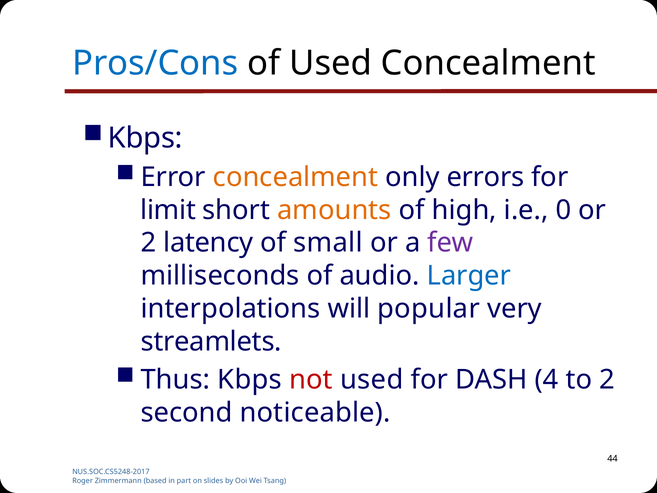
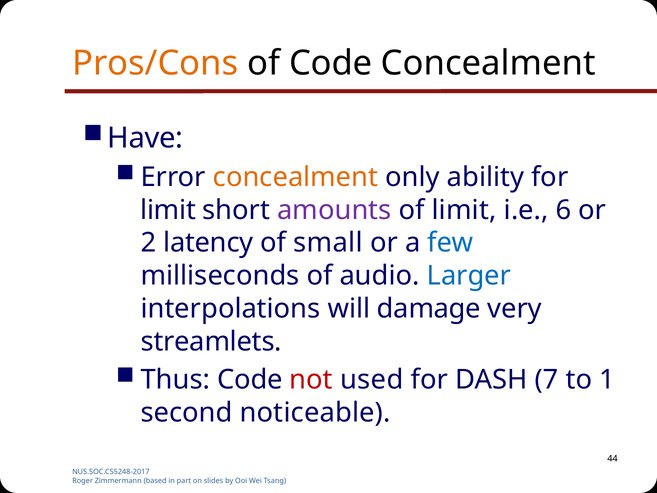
Pros/Cons colour: blue -> orange
of Used: Used -> Code
Kbps at (145, 138): Kbps -> Have
errors: errors -> ability
amounts colour: orange -> purple
of high: high -> limit
0: 0 -> 6
few colour: purple -> blue
popular: popular -> damage
Thus Kbps: Kbps -> Code
4: 4 -> 7
to 2: 2 -> 1
